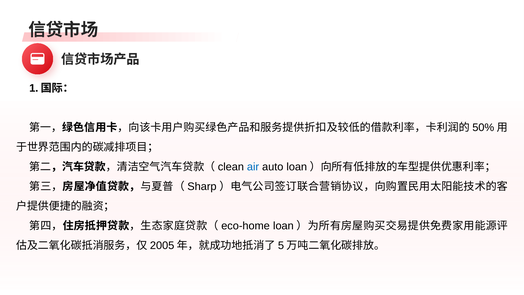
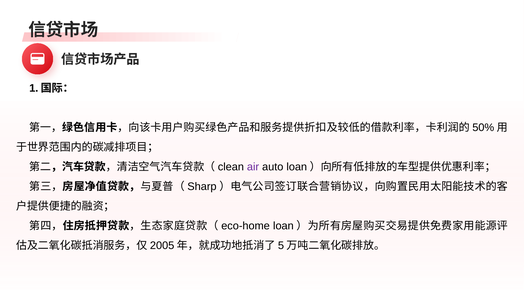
air colour: blue -> purple
